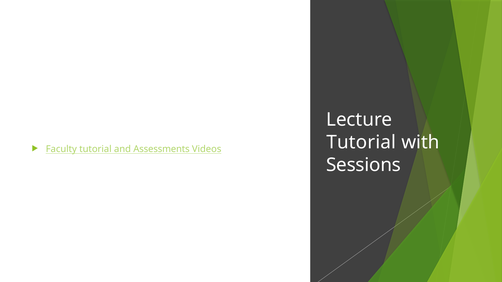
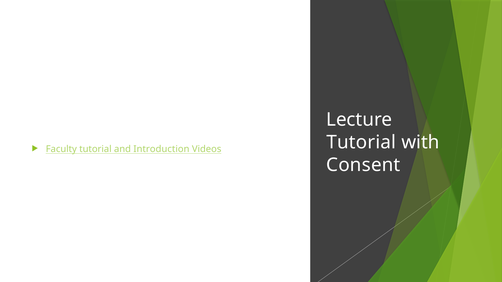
Assessments: Assessments -> Introduction
Sessions: Sessions -> Consent
